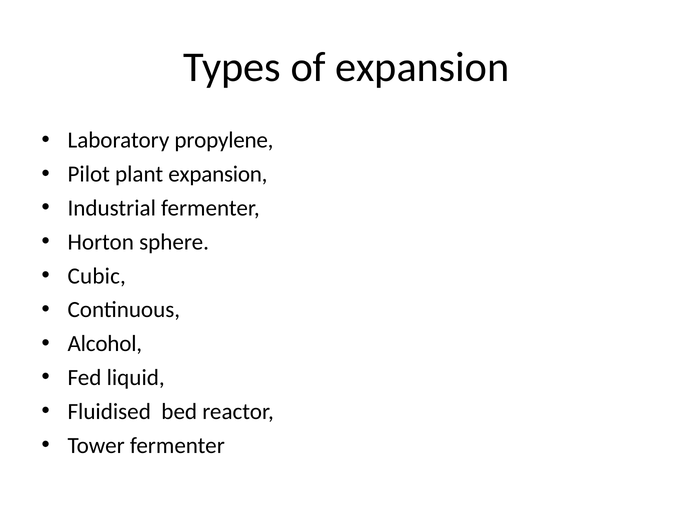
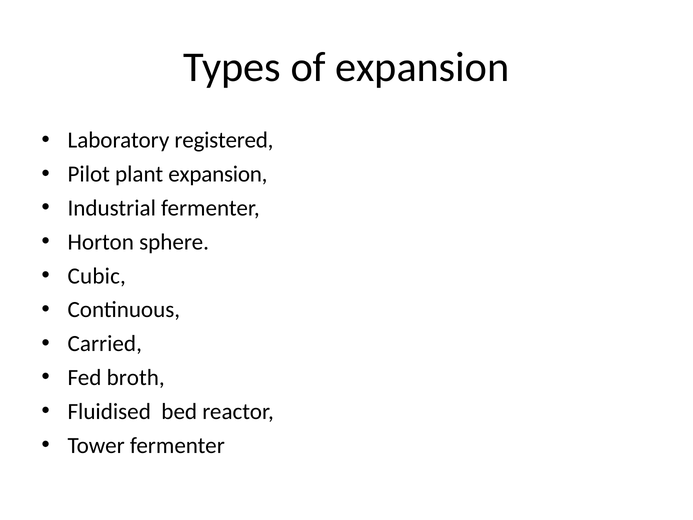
propylene: propylene -> registered
Alcohol: Alcohol -> Carried
liquid: liquid -> broth
